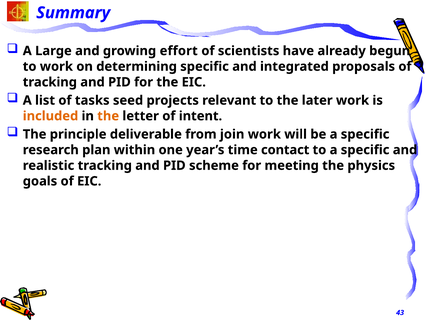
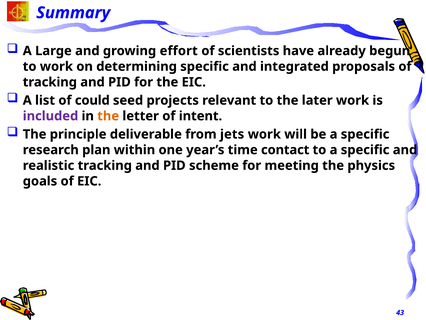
tasks: tasks -> could
included colour: orange -> purple
join: join -> jets
